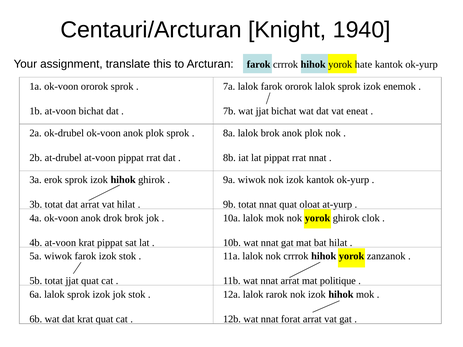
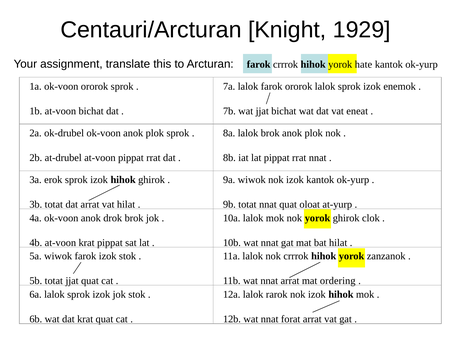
1940: 1940 -> 1929
politique: politique -> ordering
